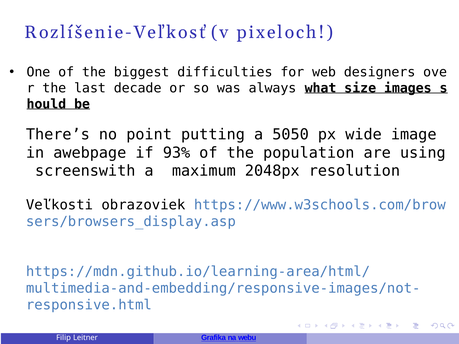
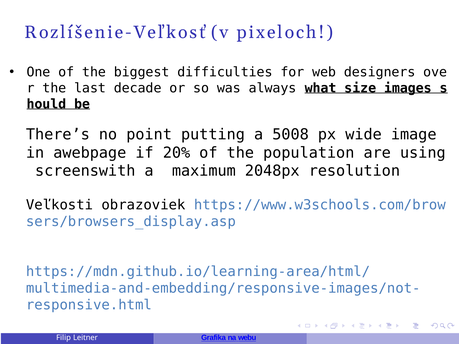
5050: 5050 -> 5008
93%: 93% -> 20%
